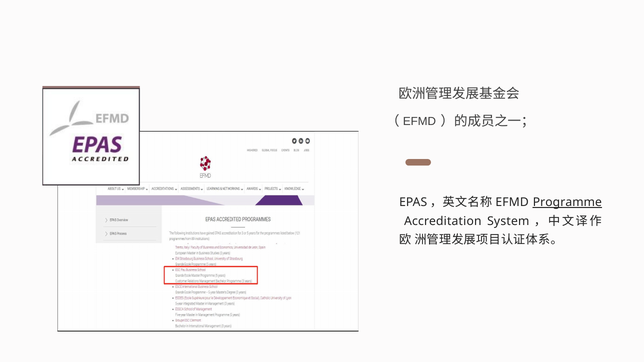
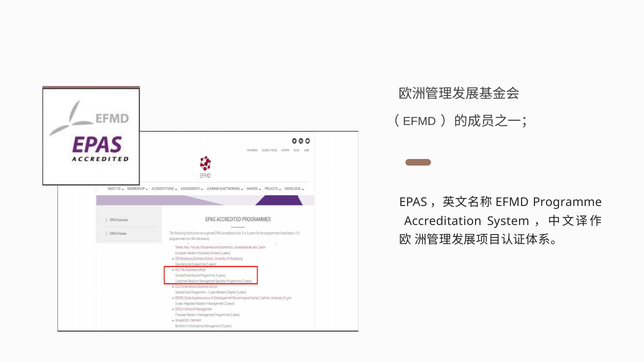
Programme underline: present -> none
